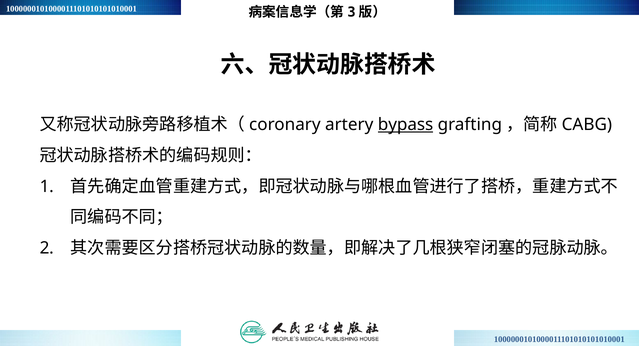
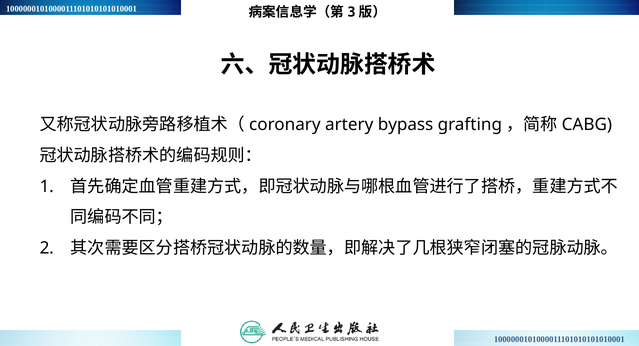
bypass underline: present -> none
